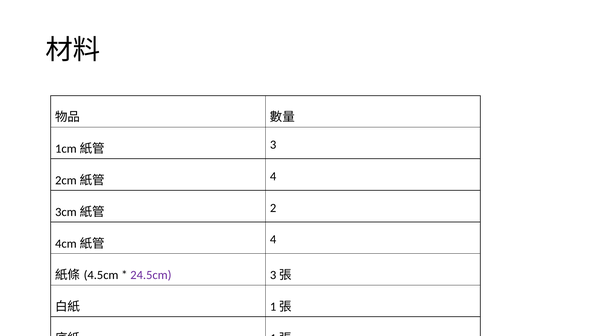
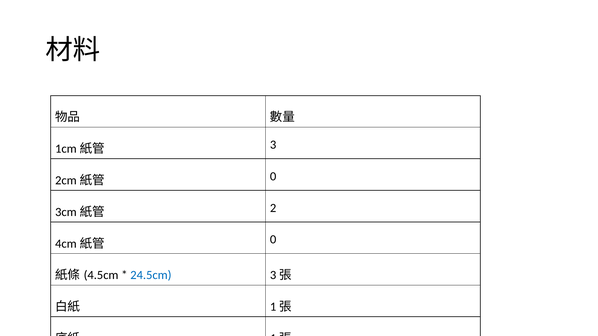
4 at (273, 177): 4 -> 0
4 at (273, 240): 4 -> 0
24.5cm colour: purple -> blue
